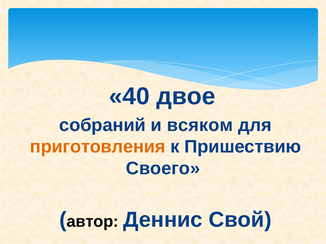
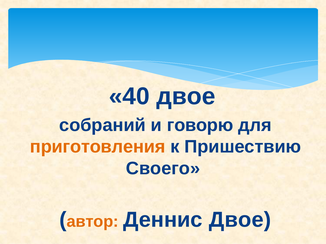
всяком: всяком -> говорю
автор colour: black -> orange
Деннис Свой: Свой -> Двое
